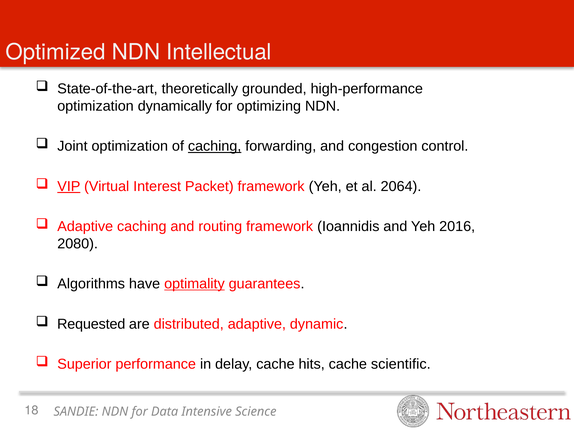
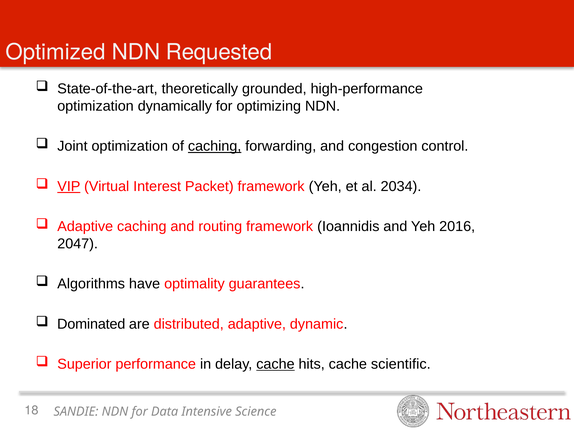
Intellectual: Intellectual -> Requested
2064: 2064 -> 2034
2080: 2080 -> 2047
optimality underline: present -> none
Requested: Requested -> Dominated
cache at (275, 365) underline: none -> present
